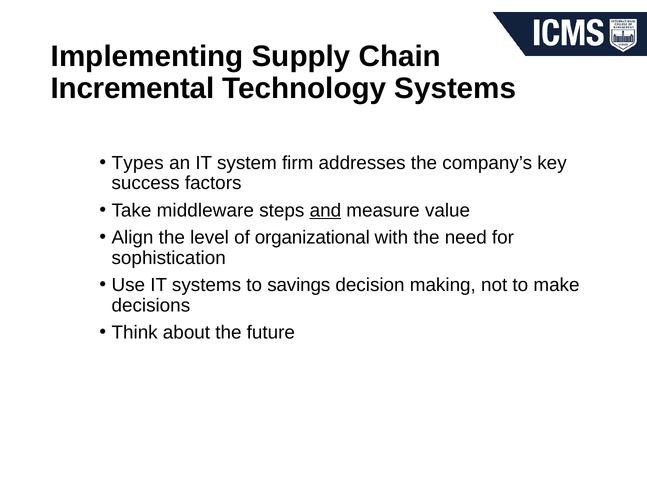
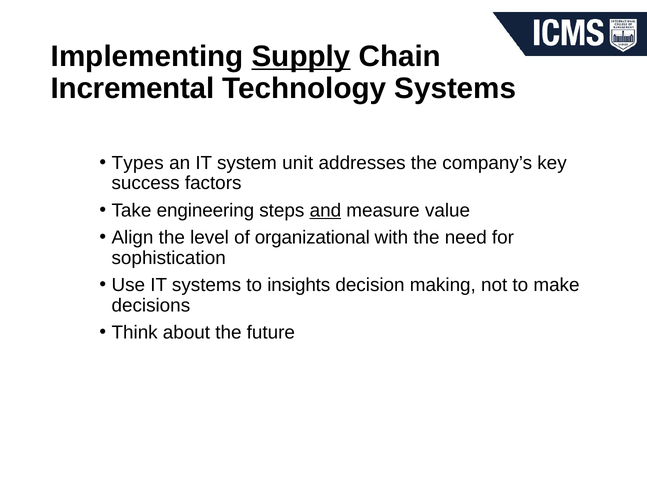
Supply underline: none -> present
firm: firm -> unit
middleware: middleware -> engineering
savings: savings -> insights
